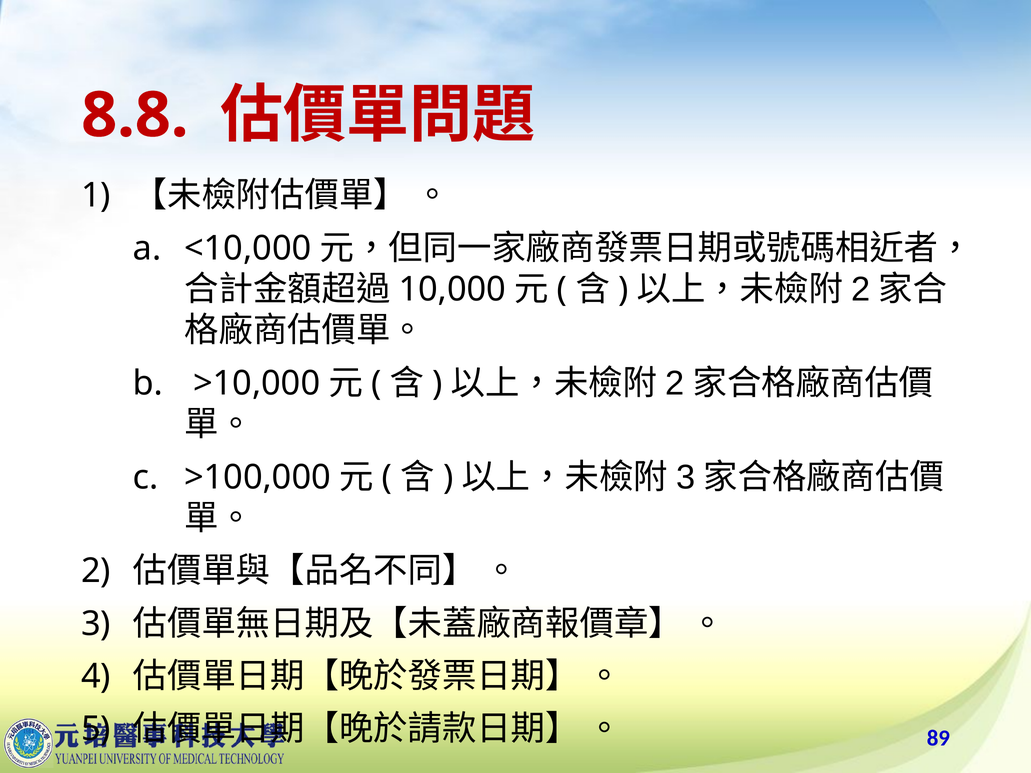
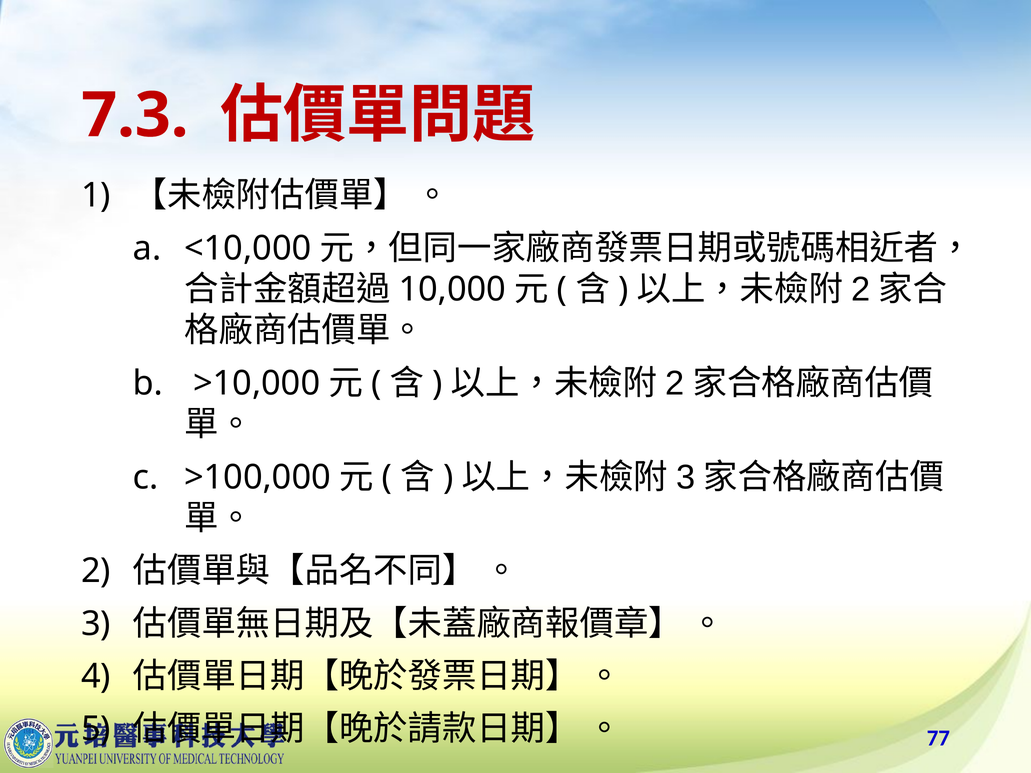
8.8: 8.8 -> 7.3
89: 89 -> 77
